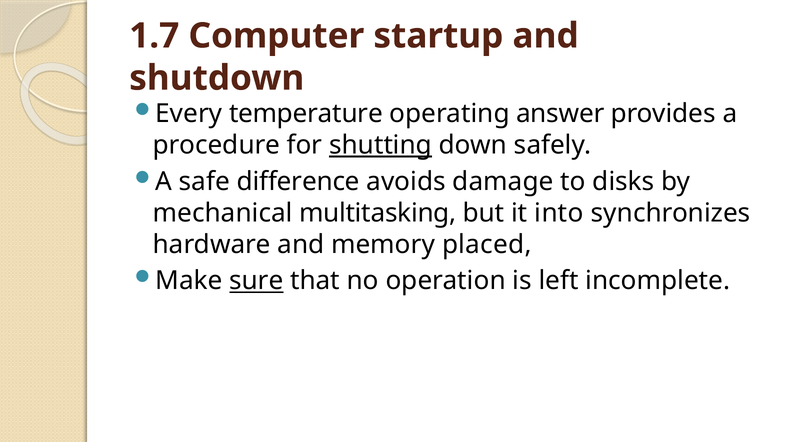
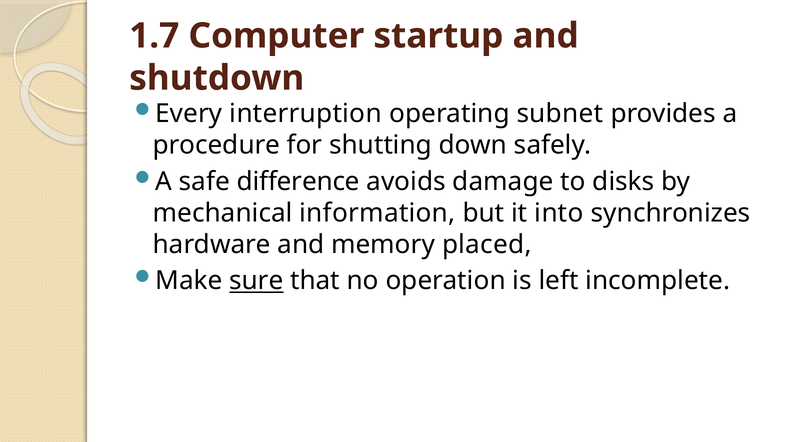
temperature: temperature -> interruption
answer: answer -> subnet
shutting underline: present -> none
multitasking: multitasking -> information
